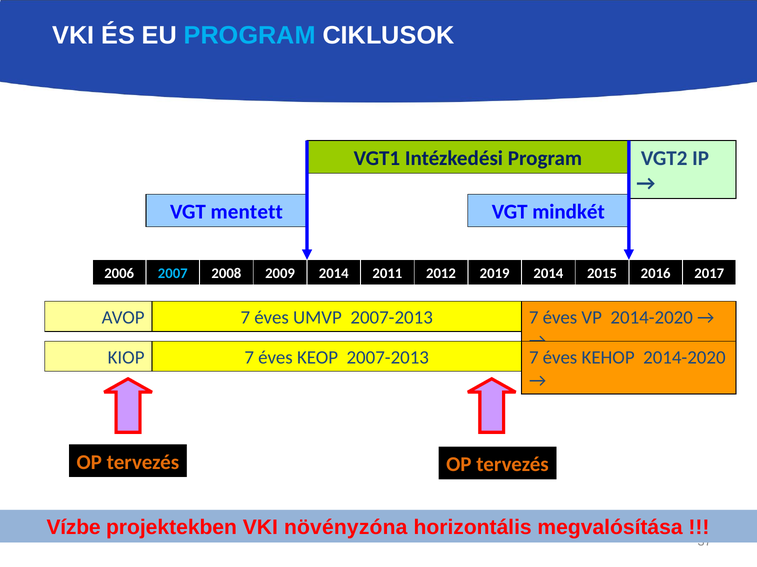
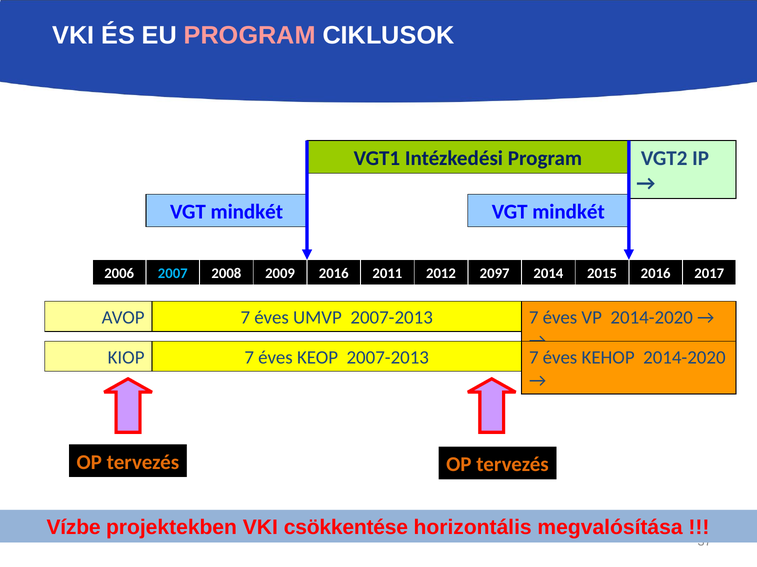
PROGRAM at (250, 36) colour: light blue -> pink
mentett at (247, 212): mentett -> mindkét
2014 at (334, 274): 2014 -> 2016
2019: 2019 -> 2097
növényzóna: növényzóna -> csökkentése
